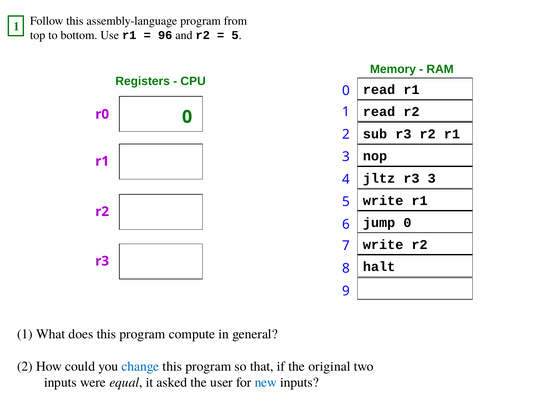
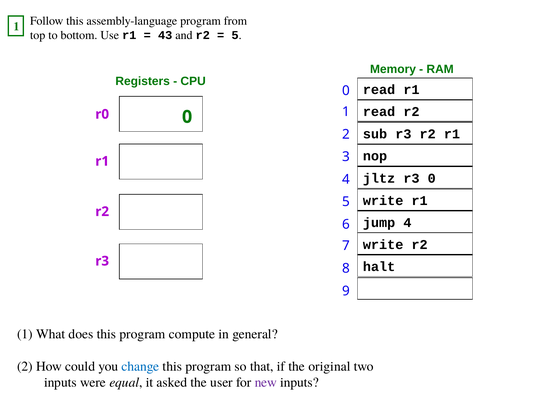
96: 96 -> 43
r3 3: 3 -> 0
jump 0: 0 -> 4
new colour: blue -> purple
